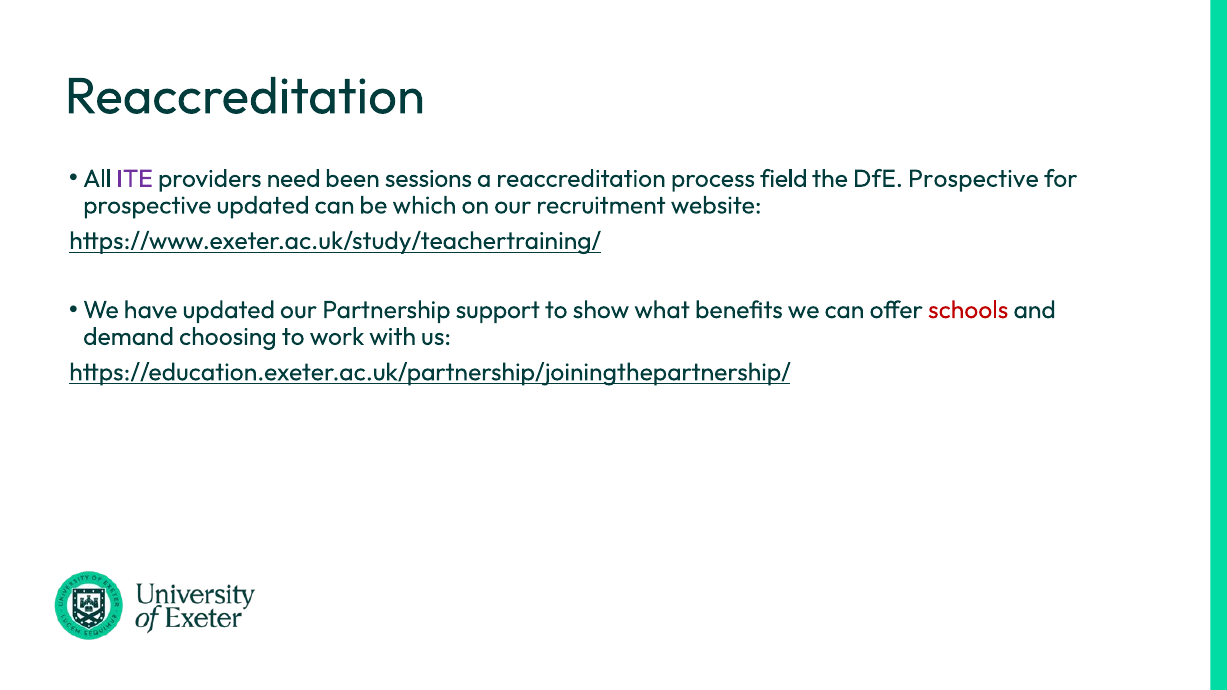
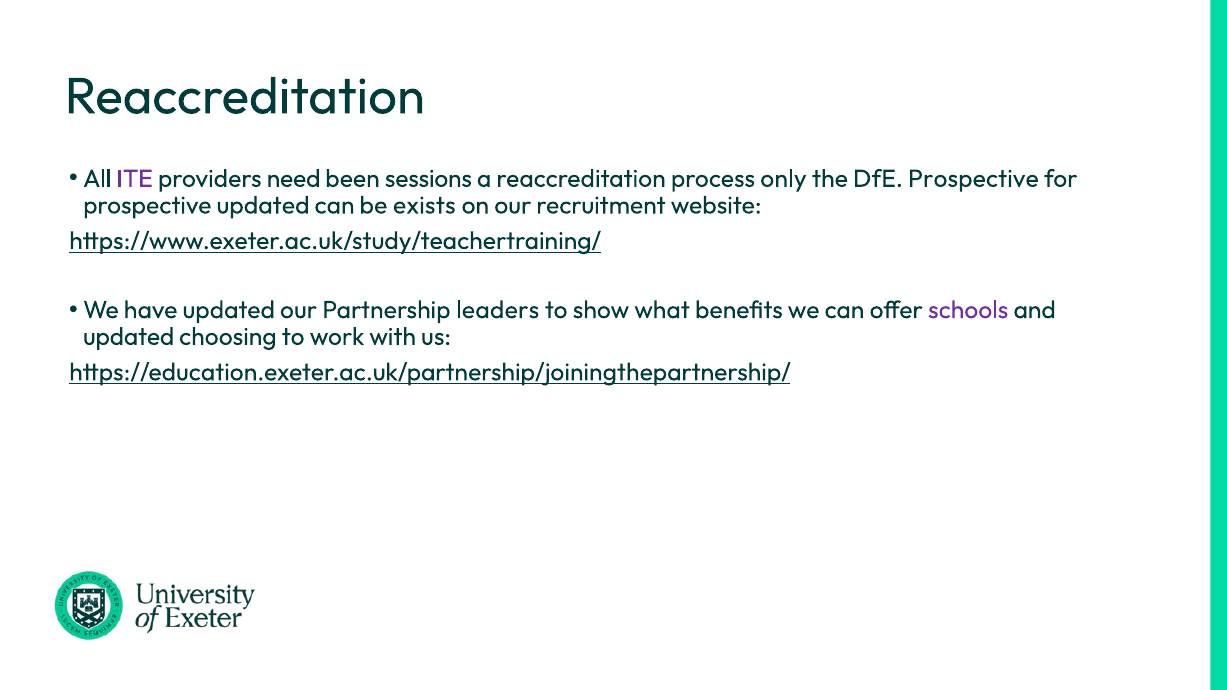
field: field -> only
which: which -> exists
support: support -> leaders
schools colour: red -> purple
demand at (129, 337): demand -> updated
